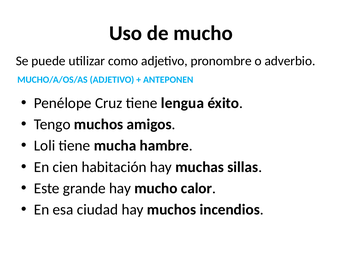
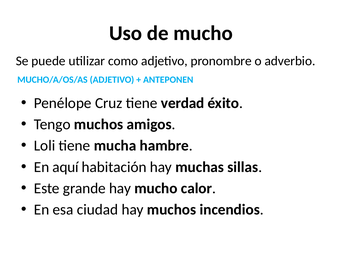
lengua: lengua -> verdad
cien: cien -> aquí
